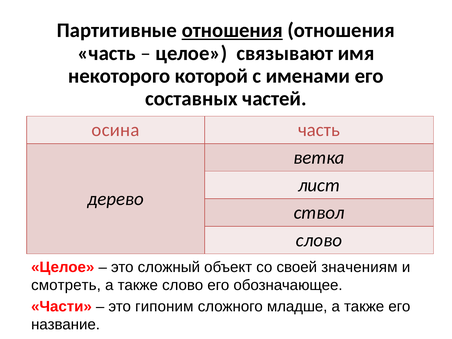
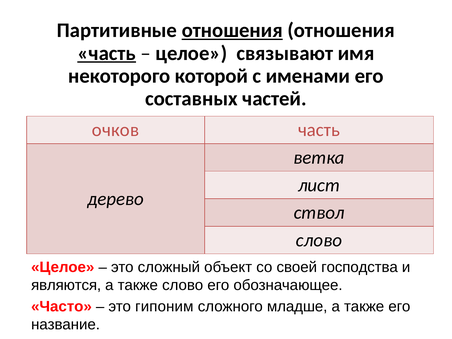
часть at (107, 53) underline: none -> present
осина: осина -> очков
значениям: значениям -> господства
смотреть: смотреть -> являются
Части: Части -> Часто
